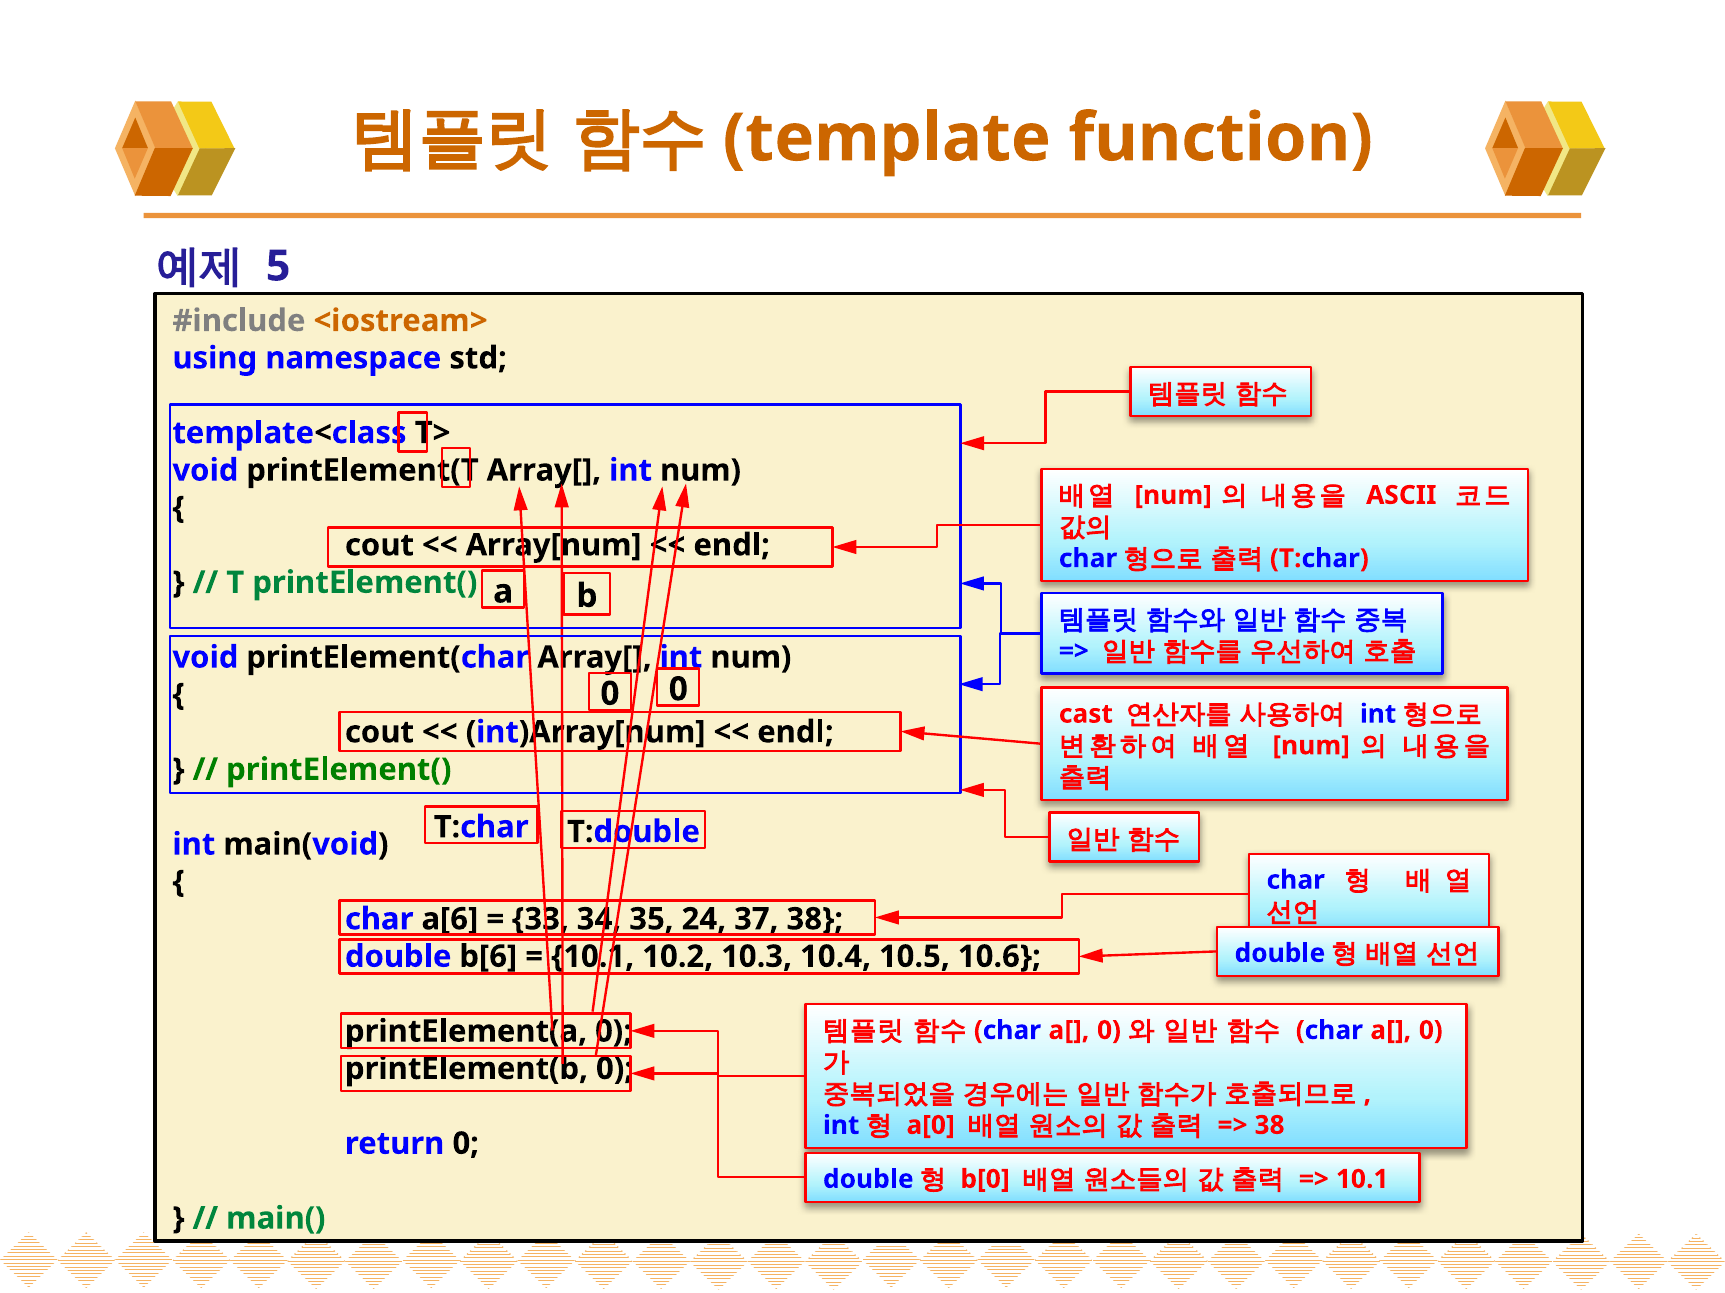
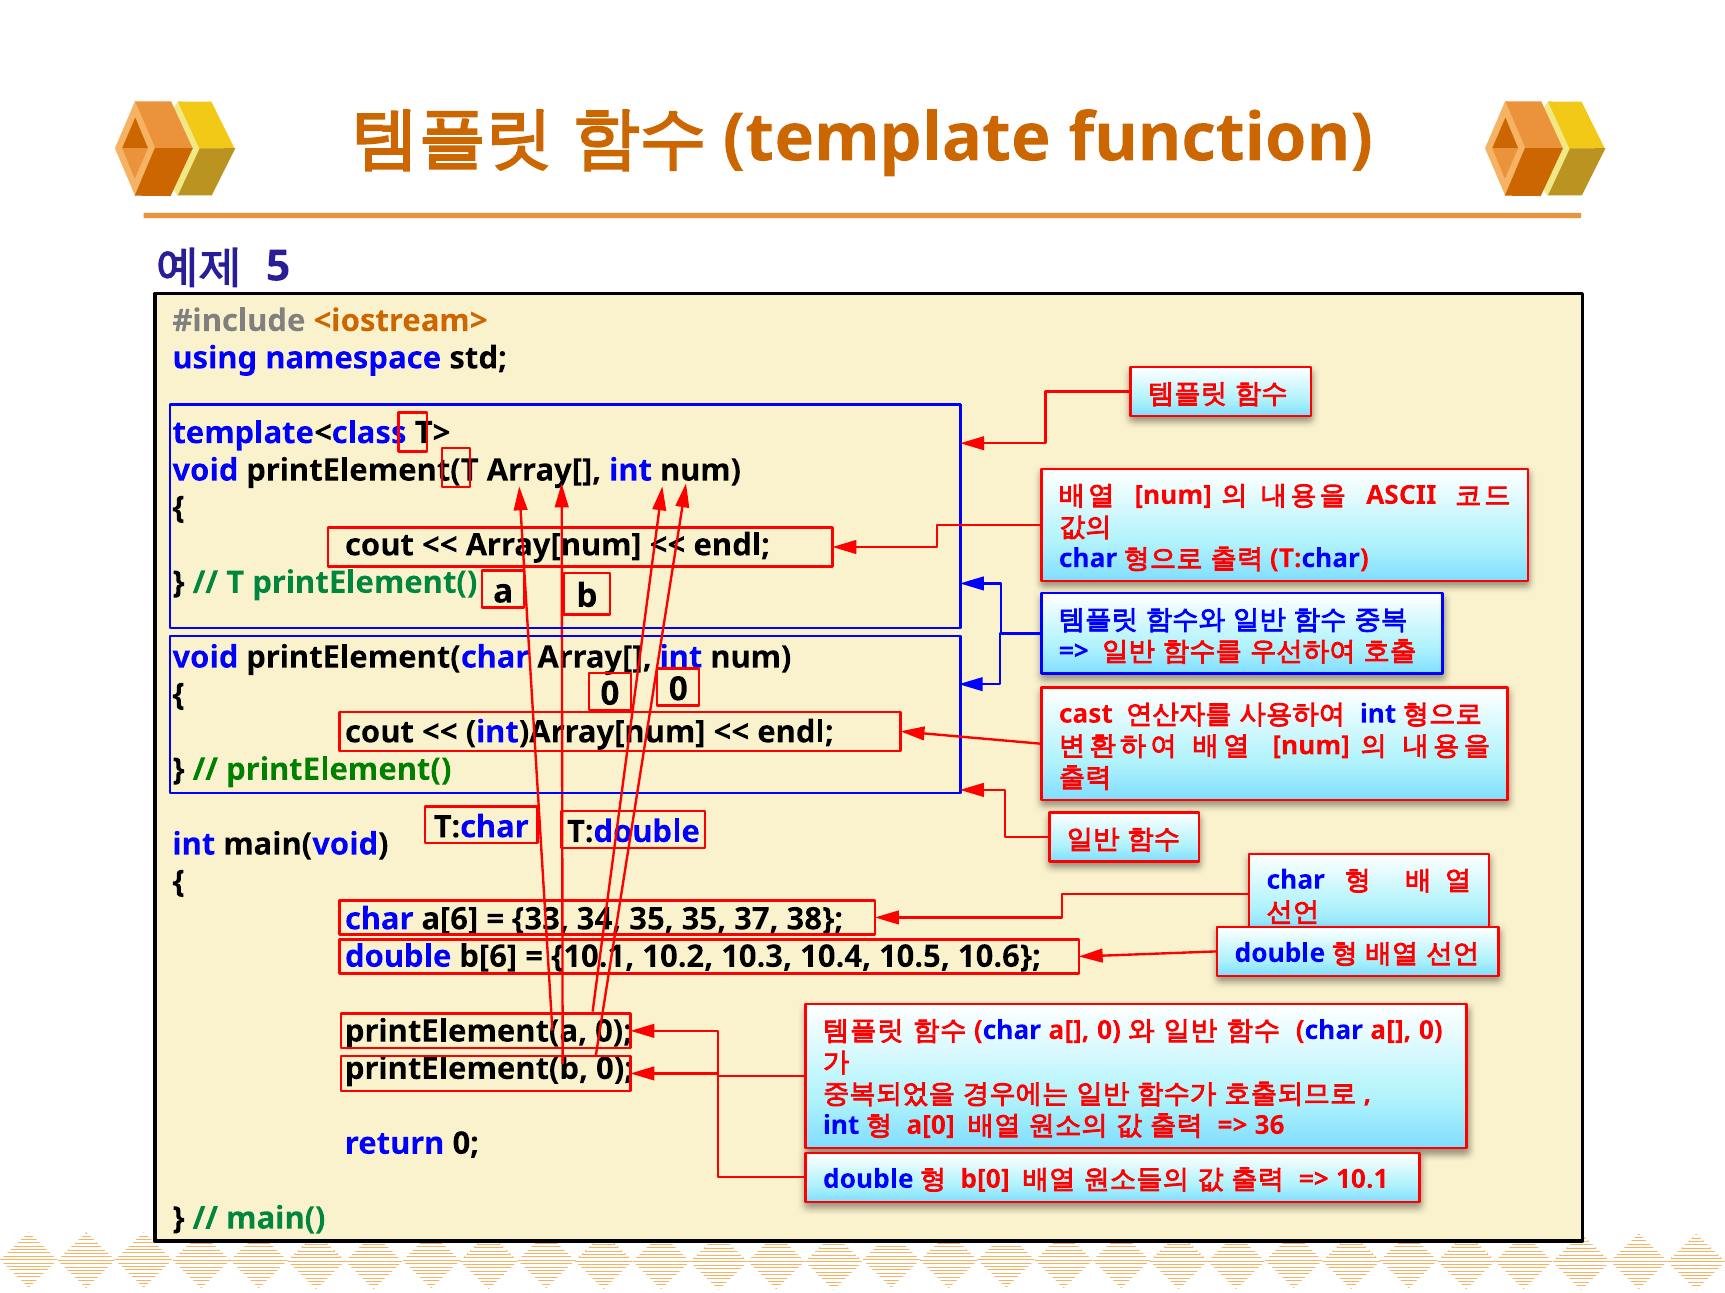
35 24: 24 -> 35
38 at (1270, 1126): 38 -> 36
